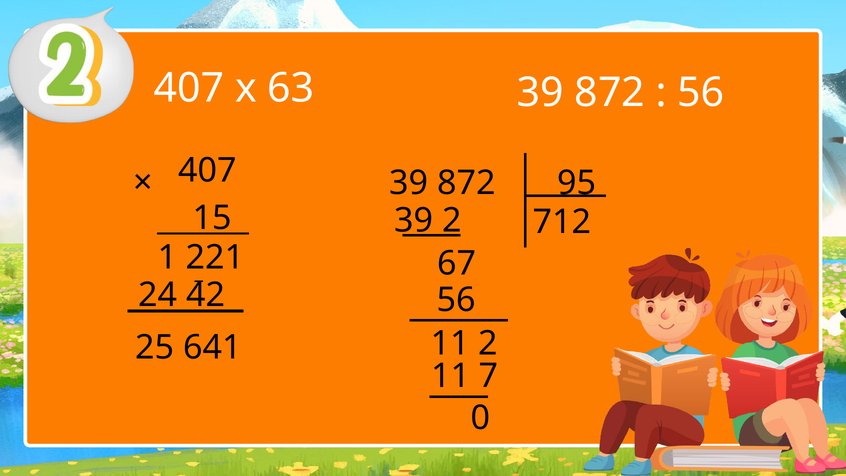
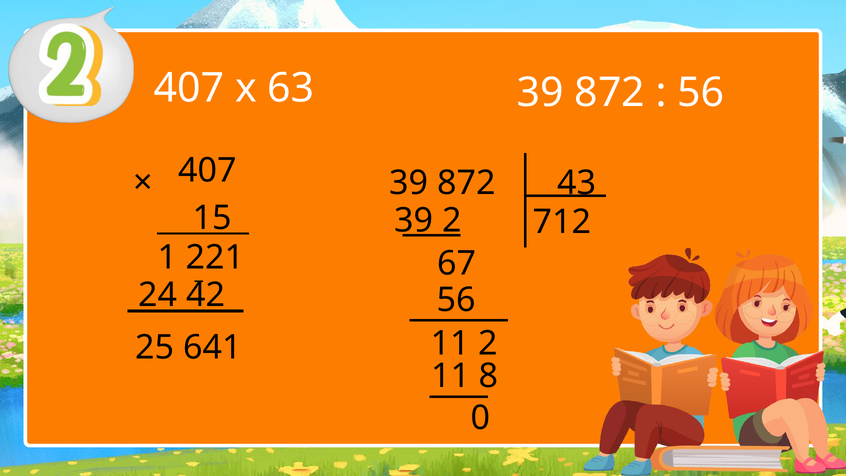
95: 95 -> 43
7: 7 -> 8
